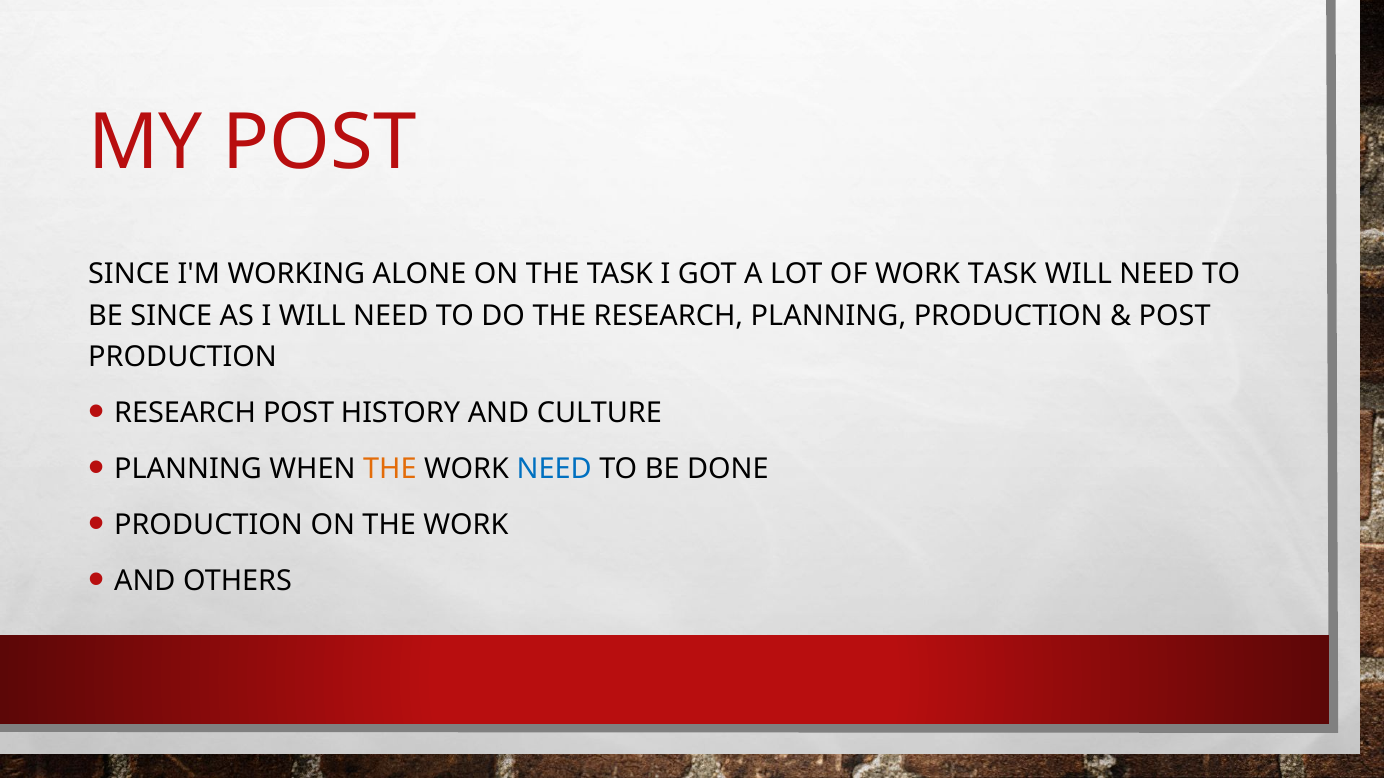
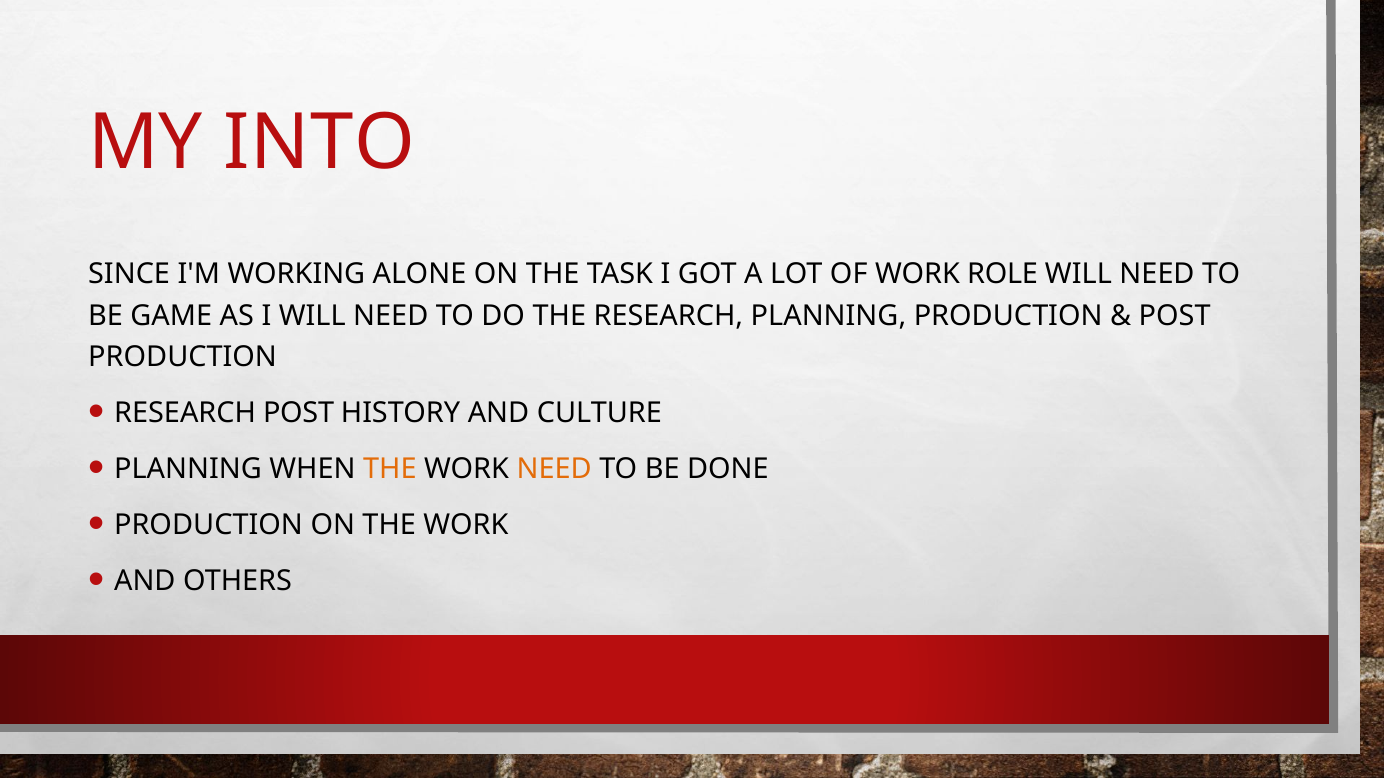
MY POST: POST -> INTO
WORK TASK: TASK -> ROLE
BE SINCE: SINCE -> GAME
NEED at (554, 469) colour: blue -> orange
